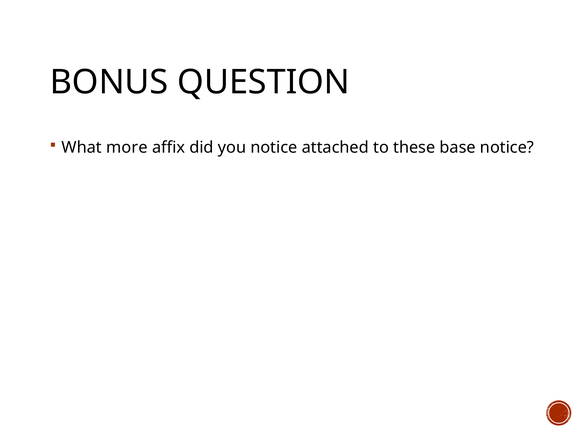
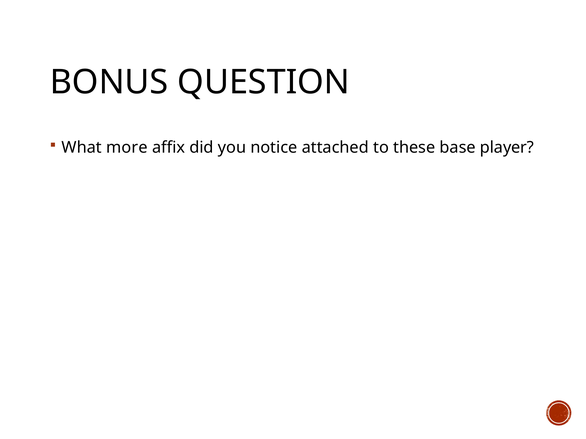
base notice: notice -> player
